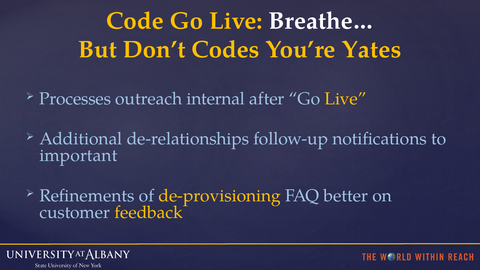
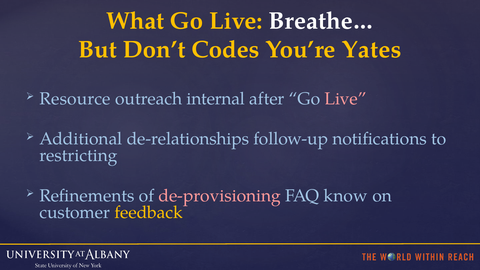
Code: Code -> What
Processes: Processes -> Resource
Live at (345, 99) colour: yellow -> pink
important: important -> restricting
de-provisioning colour: yellow -> pink
better: better -> know
